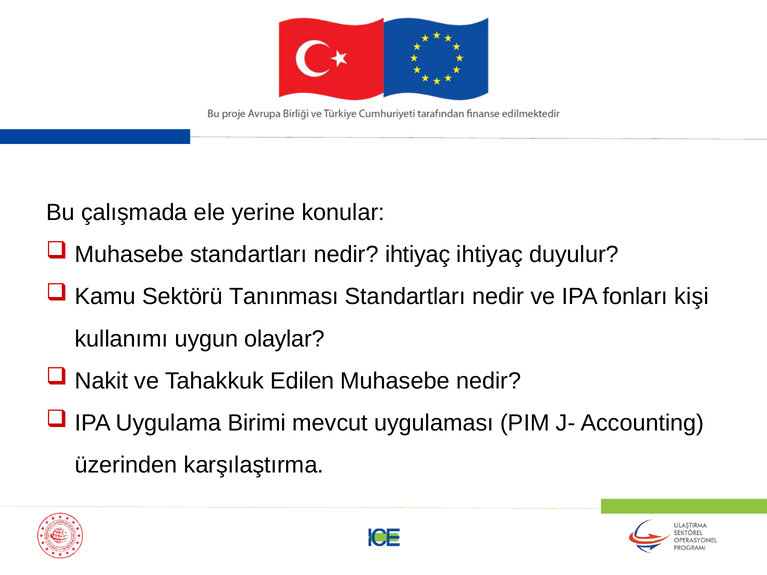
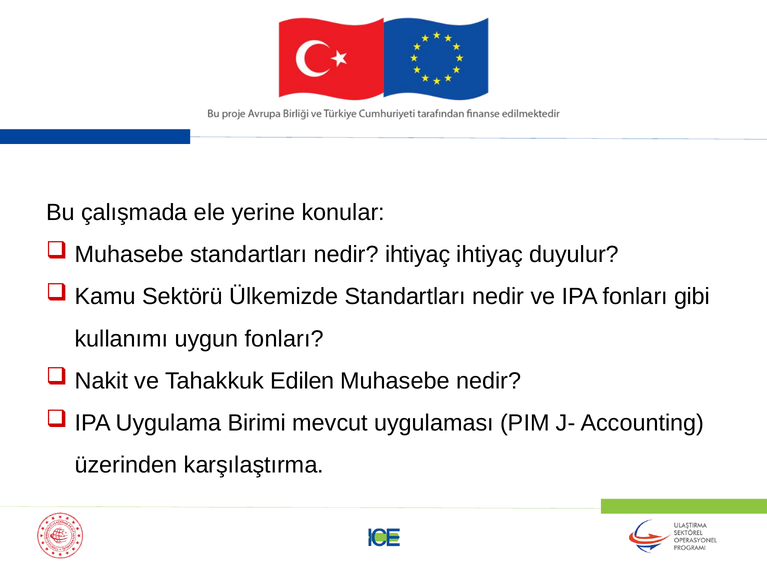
Tanınması: Tanınması -> Ülkemizde
kişi: kişi -> gibi
uygun olaylar: olaylar -> fonları
